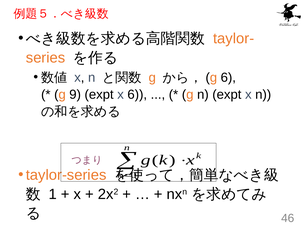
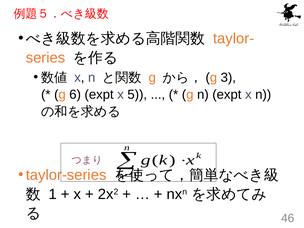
g 6: 6 -> 3
9: 9 -> 6
x 6: 6 -> 5
